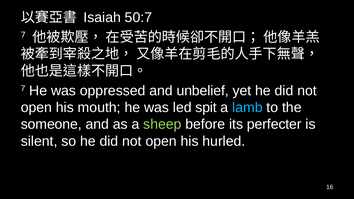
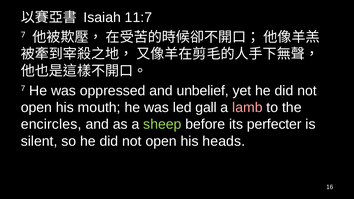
50:7: 50:7 -> 11:7
spit: spit -> gall
lamb colour: light blue -> pink
someone: someone -> encircles
hurled: hurled -> heads
